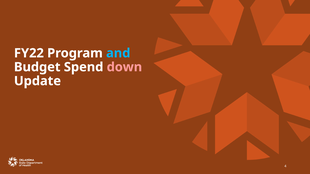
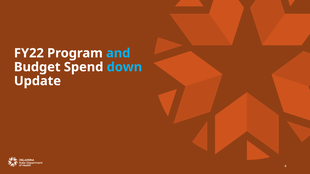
down colour: pink -> light blue
